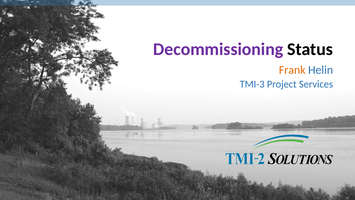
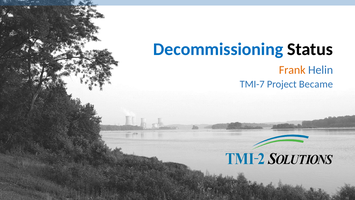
Decommissioning colour: purple -> blue
TMI-3: TMI-3 -> TMI-7
Services: Services -> Became
